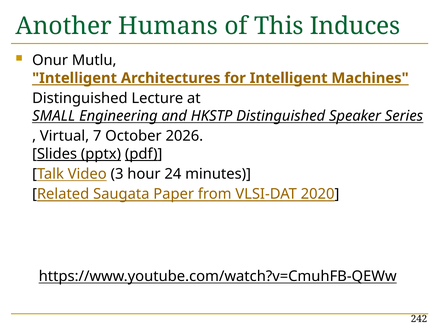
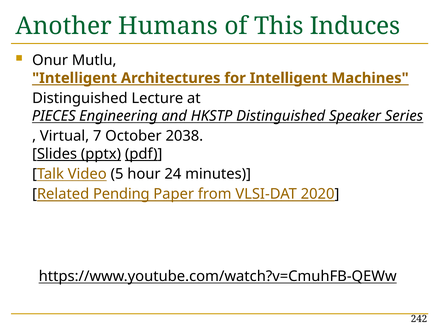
SMALL: SMALL -> PIECES
2026: 2026 -> 2038
3: 3 -> 5
Saugata: Saugata -> Pending
